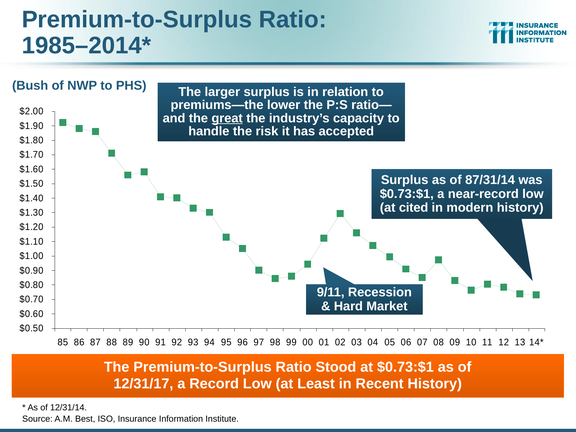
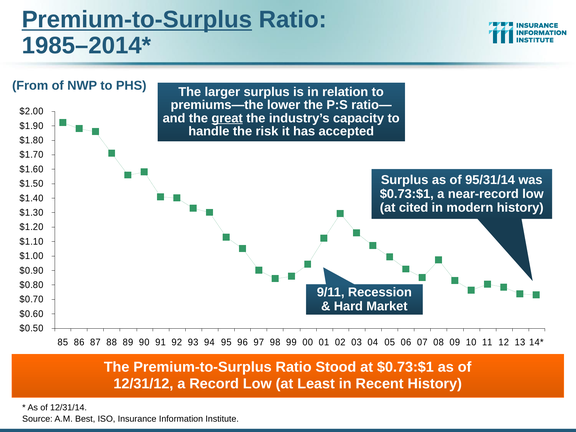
Premium-to-Surplus at (137, 20) underline: none -> present
Bush: Bush -> From
87/31/14: 87/31/14 -> 95/31/14
12/31/17: 12/31/17 -> 12/31/12
